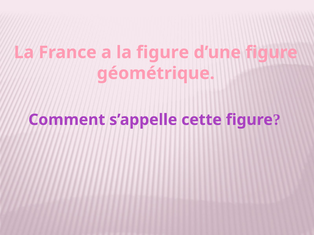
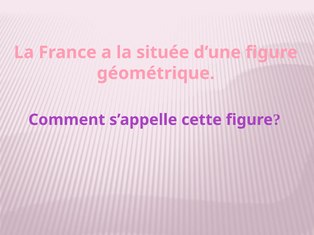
la figure: figure -> située
